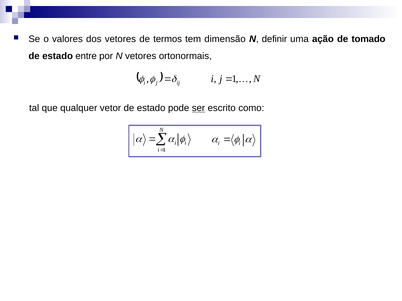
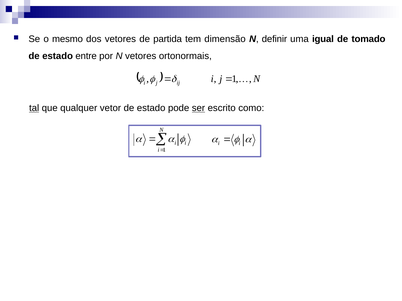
valores: valores -> mesmo
termos: termos -> partida
ação: ação -> igual
tal underline: none -> present
